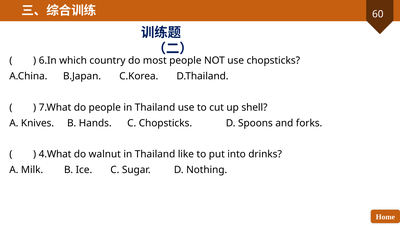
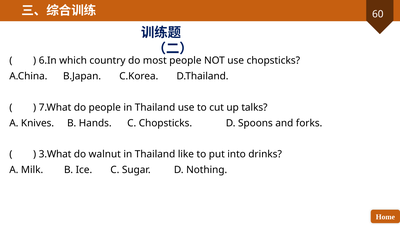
shell: shell -> talks
4.What: 4.What -> 3.What
